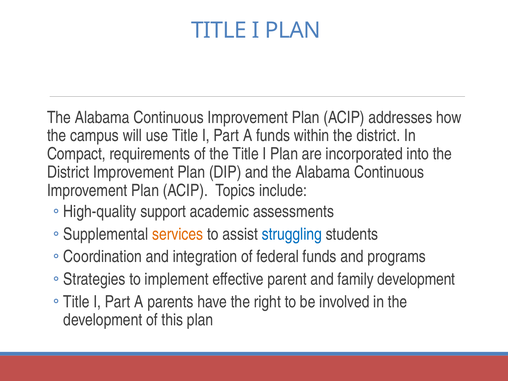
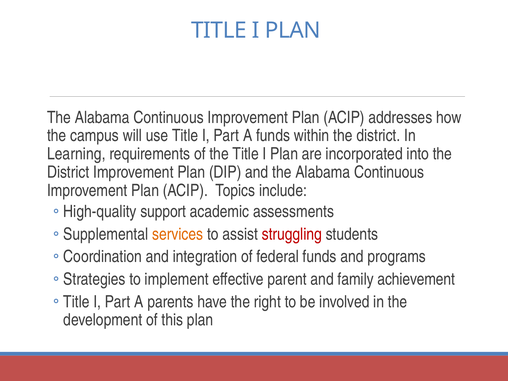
Compact: Compact -> Learning
struggling colour: blue -> red
family development: development -> achievement
